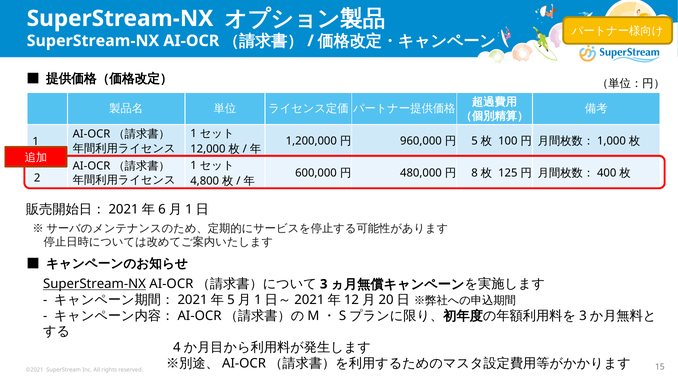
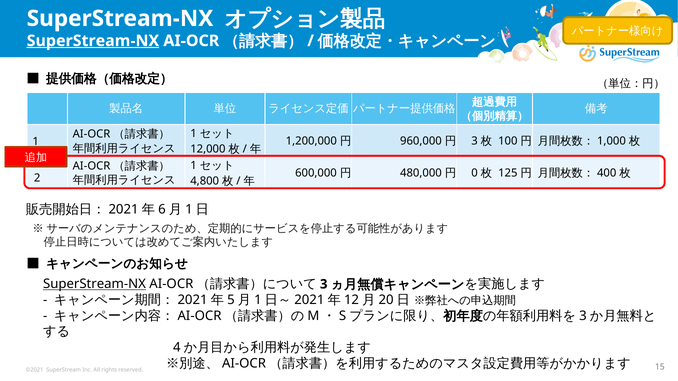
SuperStream-NX at (93, 41) underline: none -> present
5 at (475, 141): 5 -> 3
8: 8 -> 0
